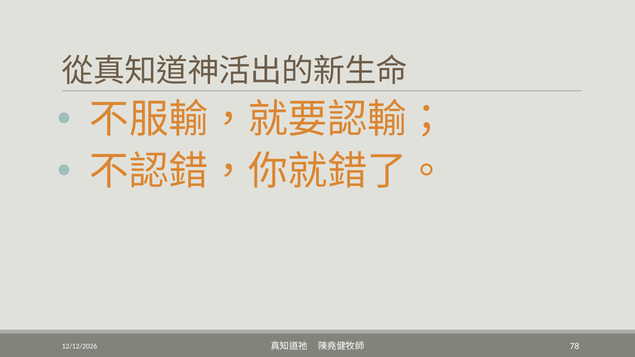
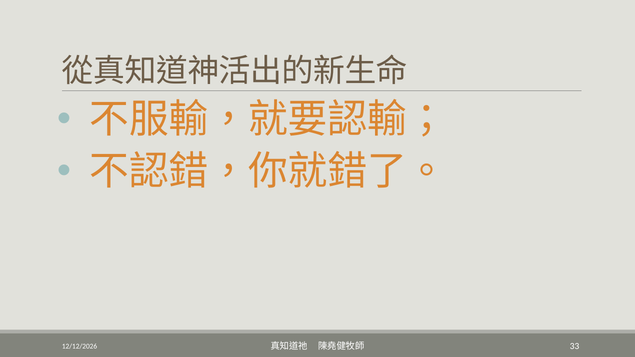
78: 78 -> 33
